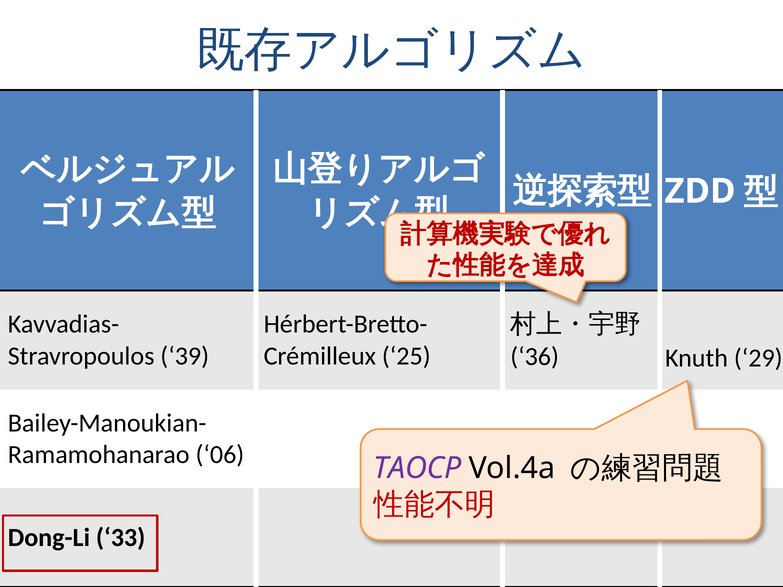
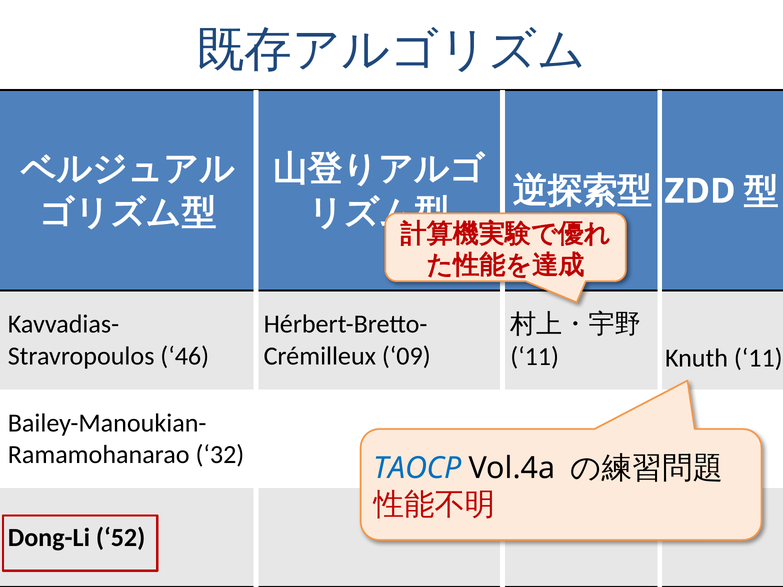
39: 39 -> 46
25: 25 -> 09
36 at (535, 357): 36 -> 11
Knuth 29: 29 -> 11
06: 06 -> 32
TAOCP colour: purple -> blue
33: 33 -> 52
